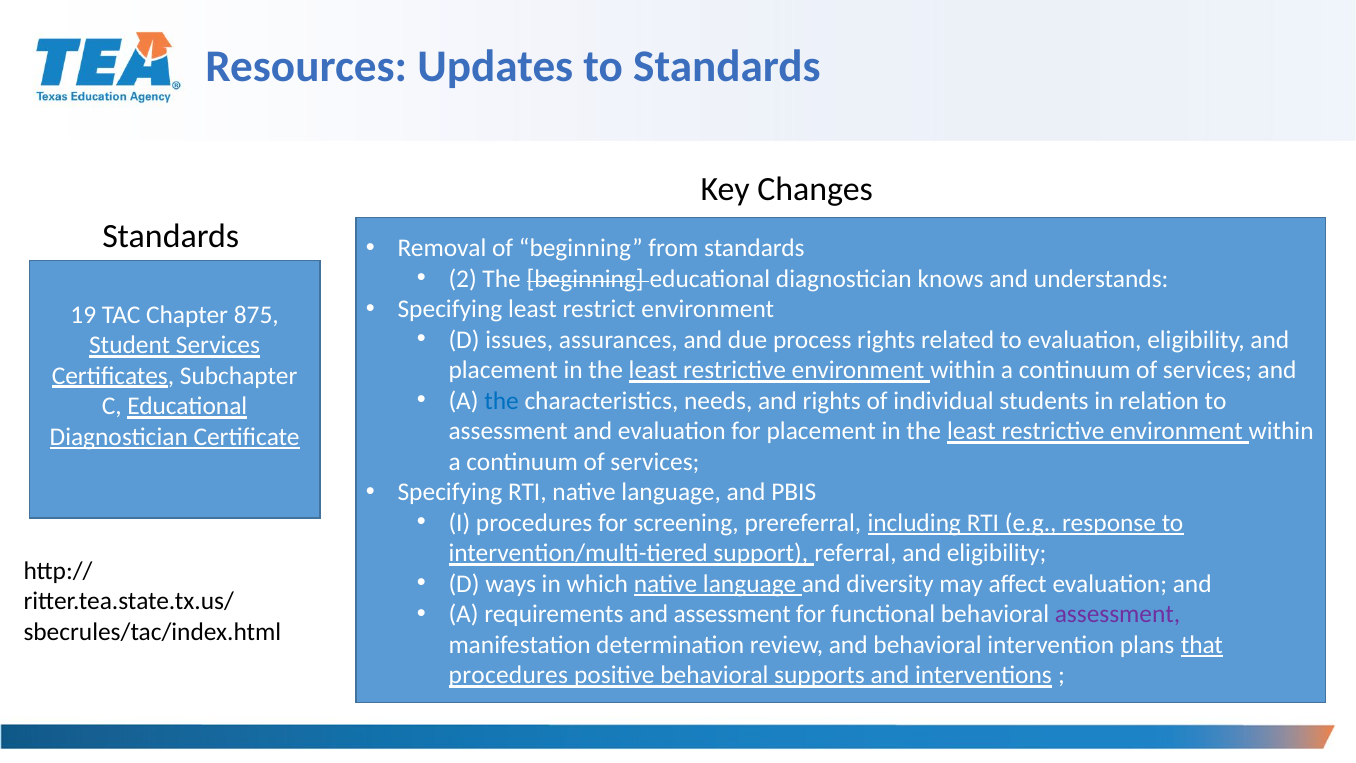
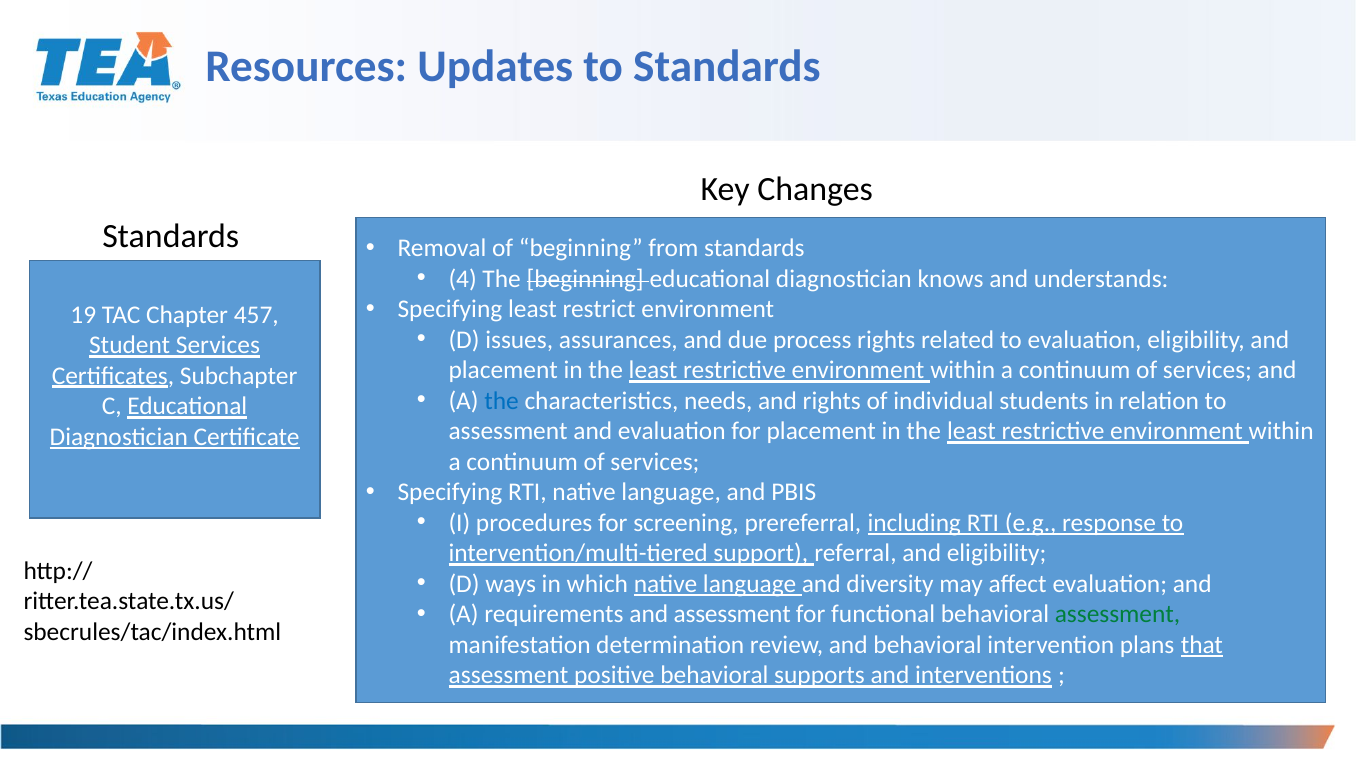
2: 2 -> 4
875: 875 -> 457
assessment at (1117, 614) colour: purple -> green
procedures at (508, 675): procedures -> assessment
